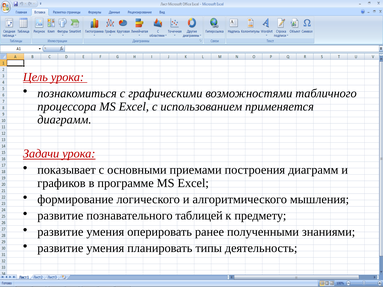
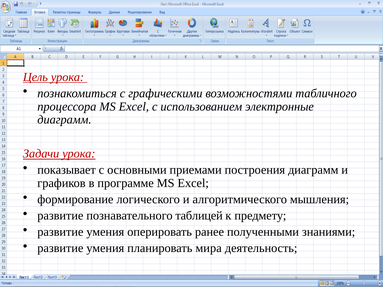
применяется: применяется -> электронные
типы: типы -> мира
